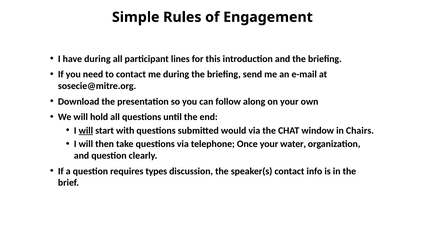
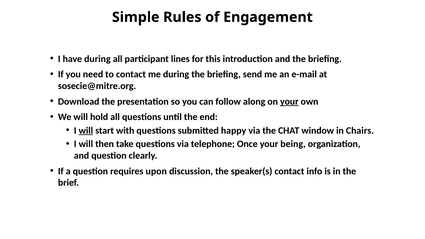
your at (289, 102) underline: none -> present
would: would -> happy
water: water -> being
types: types -> upon
